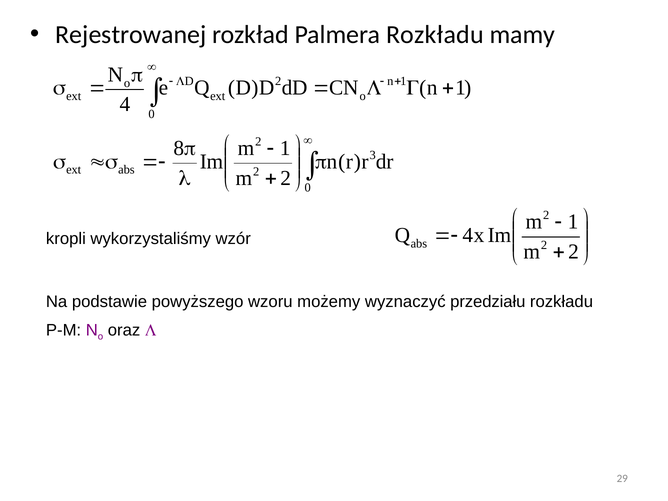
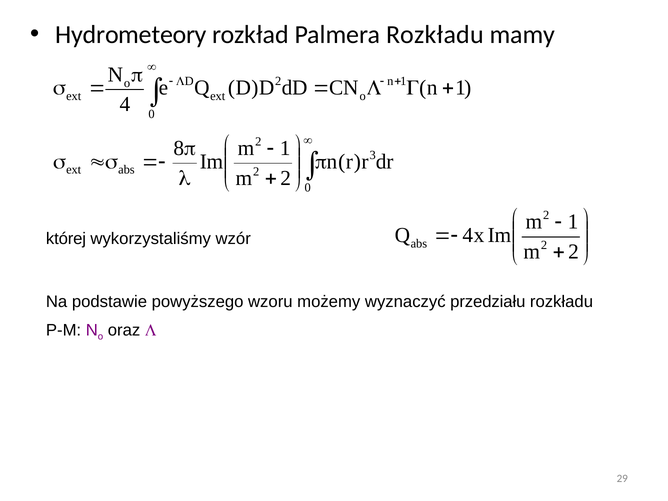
Rejestrowanej: Rejestrowanej -> Hydrometeory
kropli: kropli -> której
